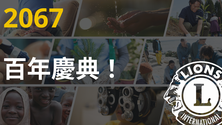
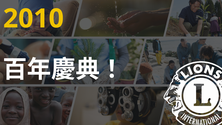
2067: 2067 -> 2010
